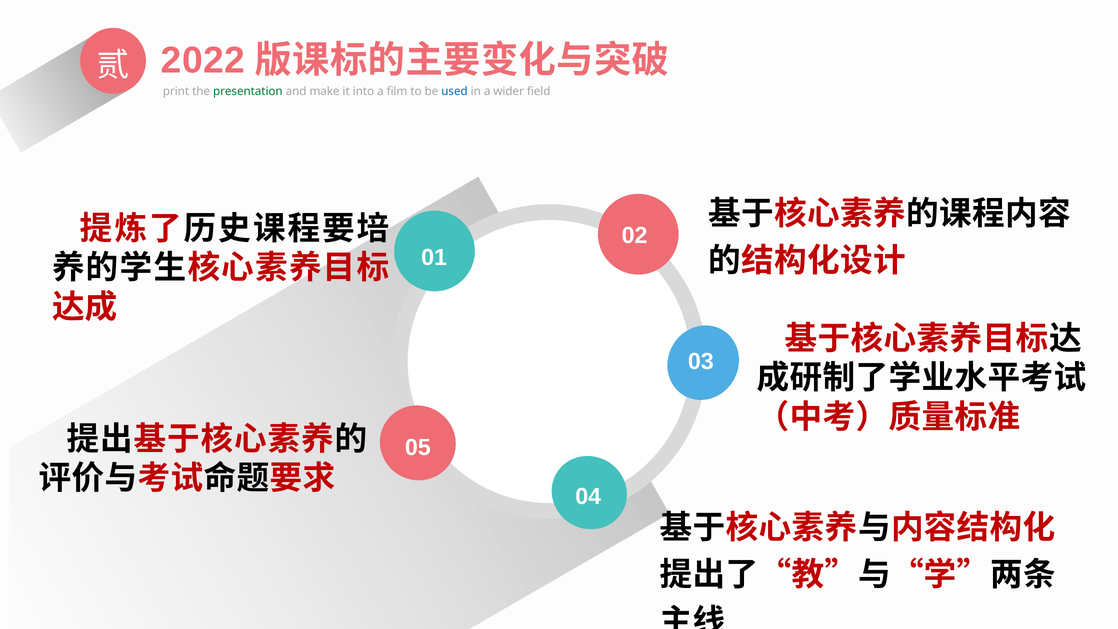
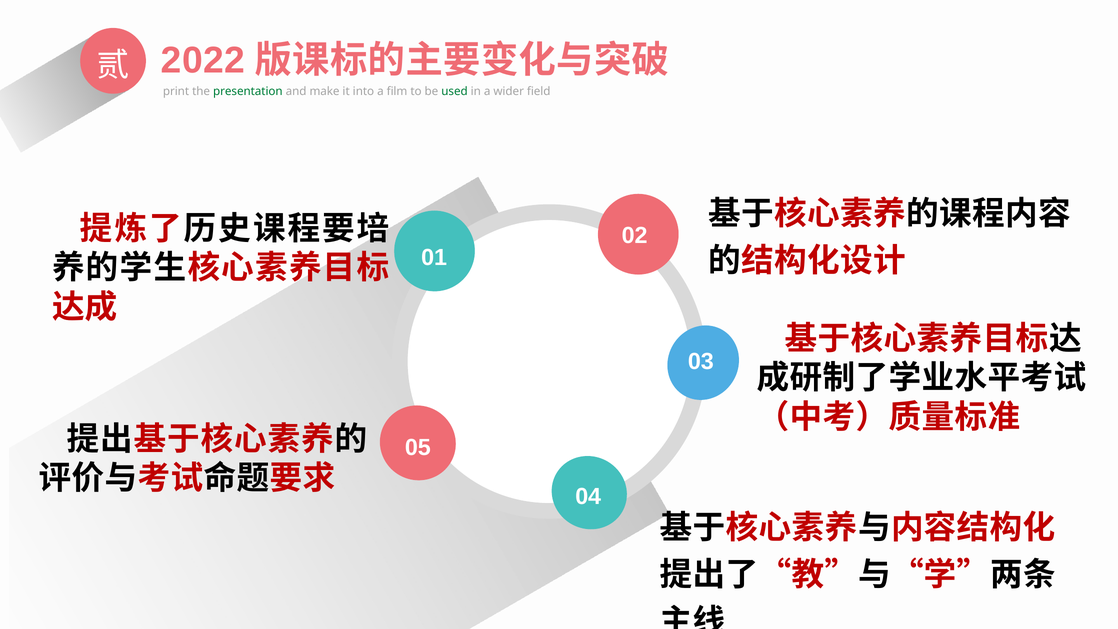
used colour: blue -> green
